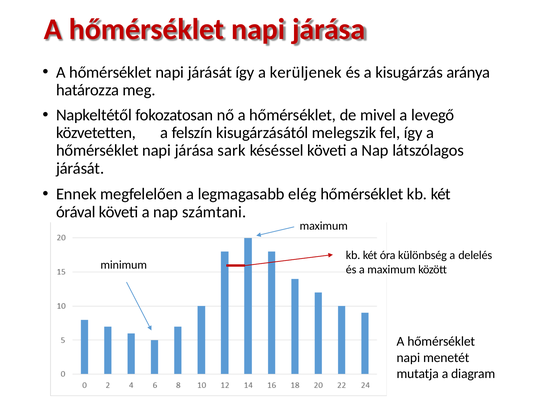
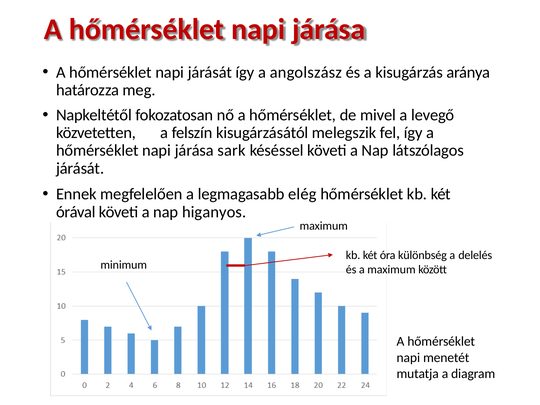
kerüljenek: kerüljenek -> angolszász
számtani: számtani -> higanyos
